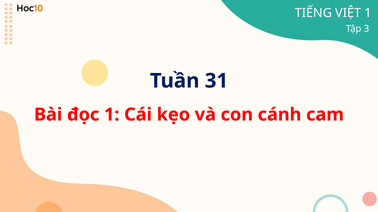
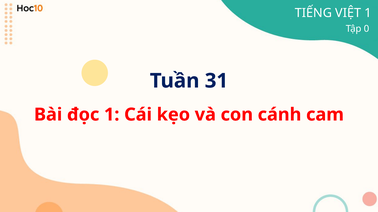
3: 3 -> 0
